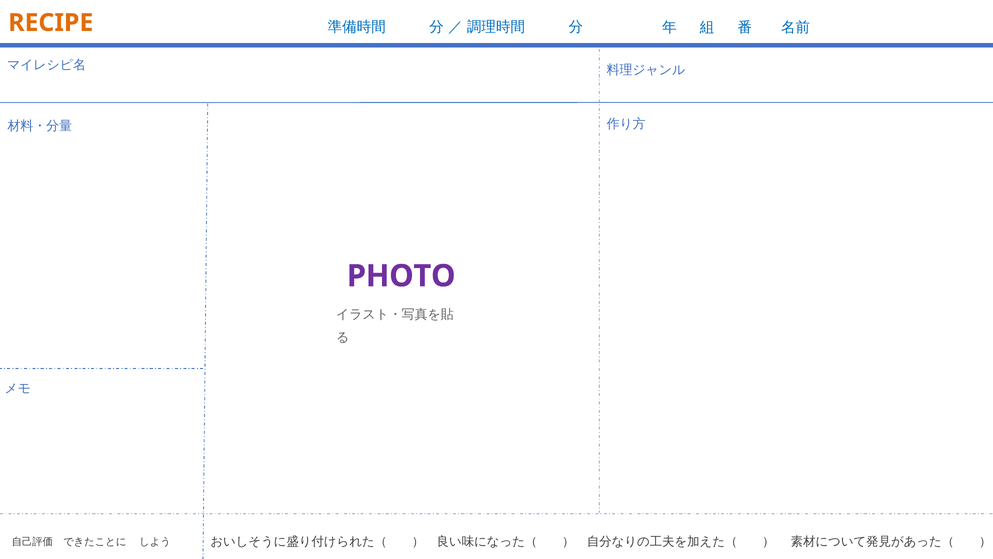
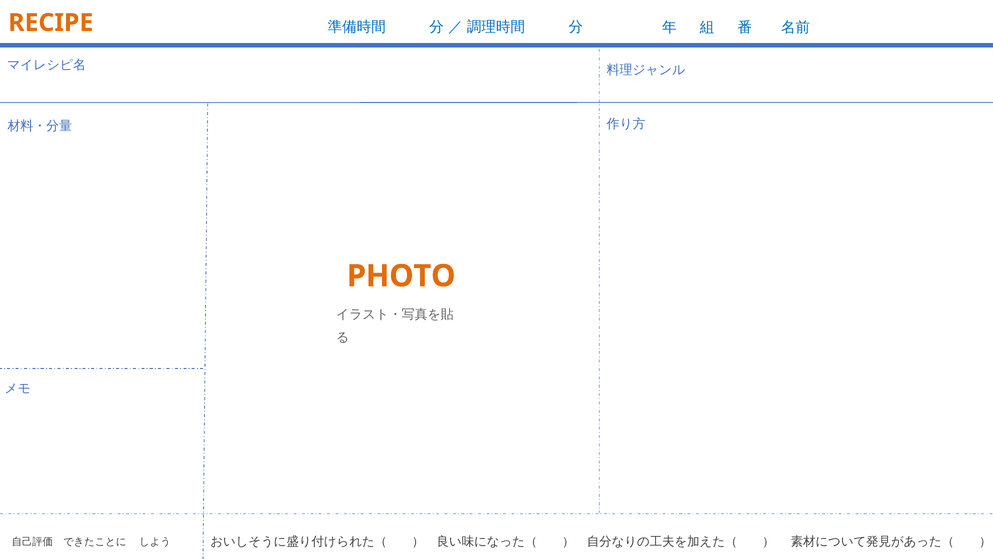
PHOTO colour: purple -> orange
